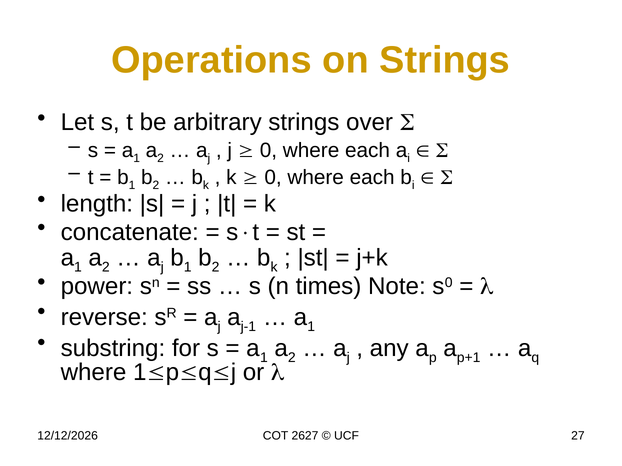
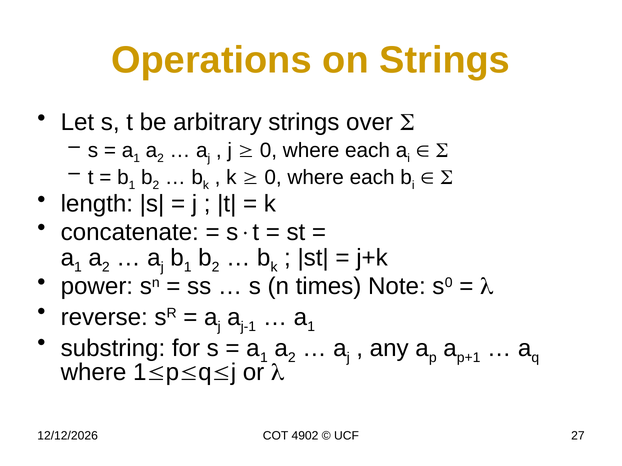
2627: 2627 -> 4902
